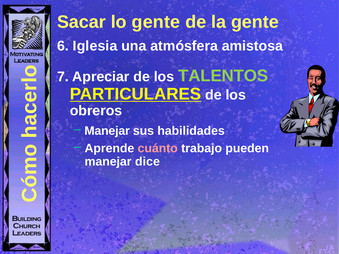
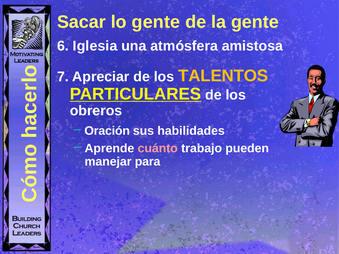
TALENTOS colour: light green -> yellow
Manejar at (107, 131): Manejar -> Oración
dice: dice -> para
